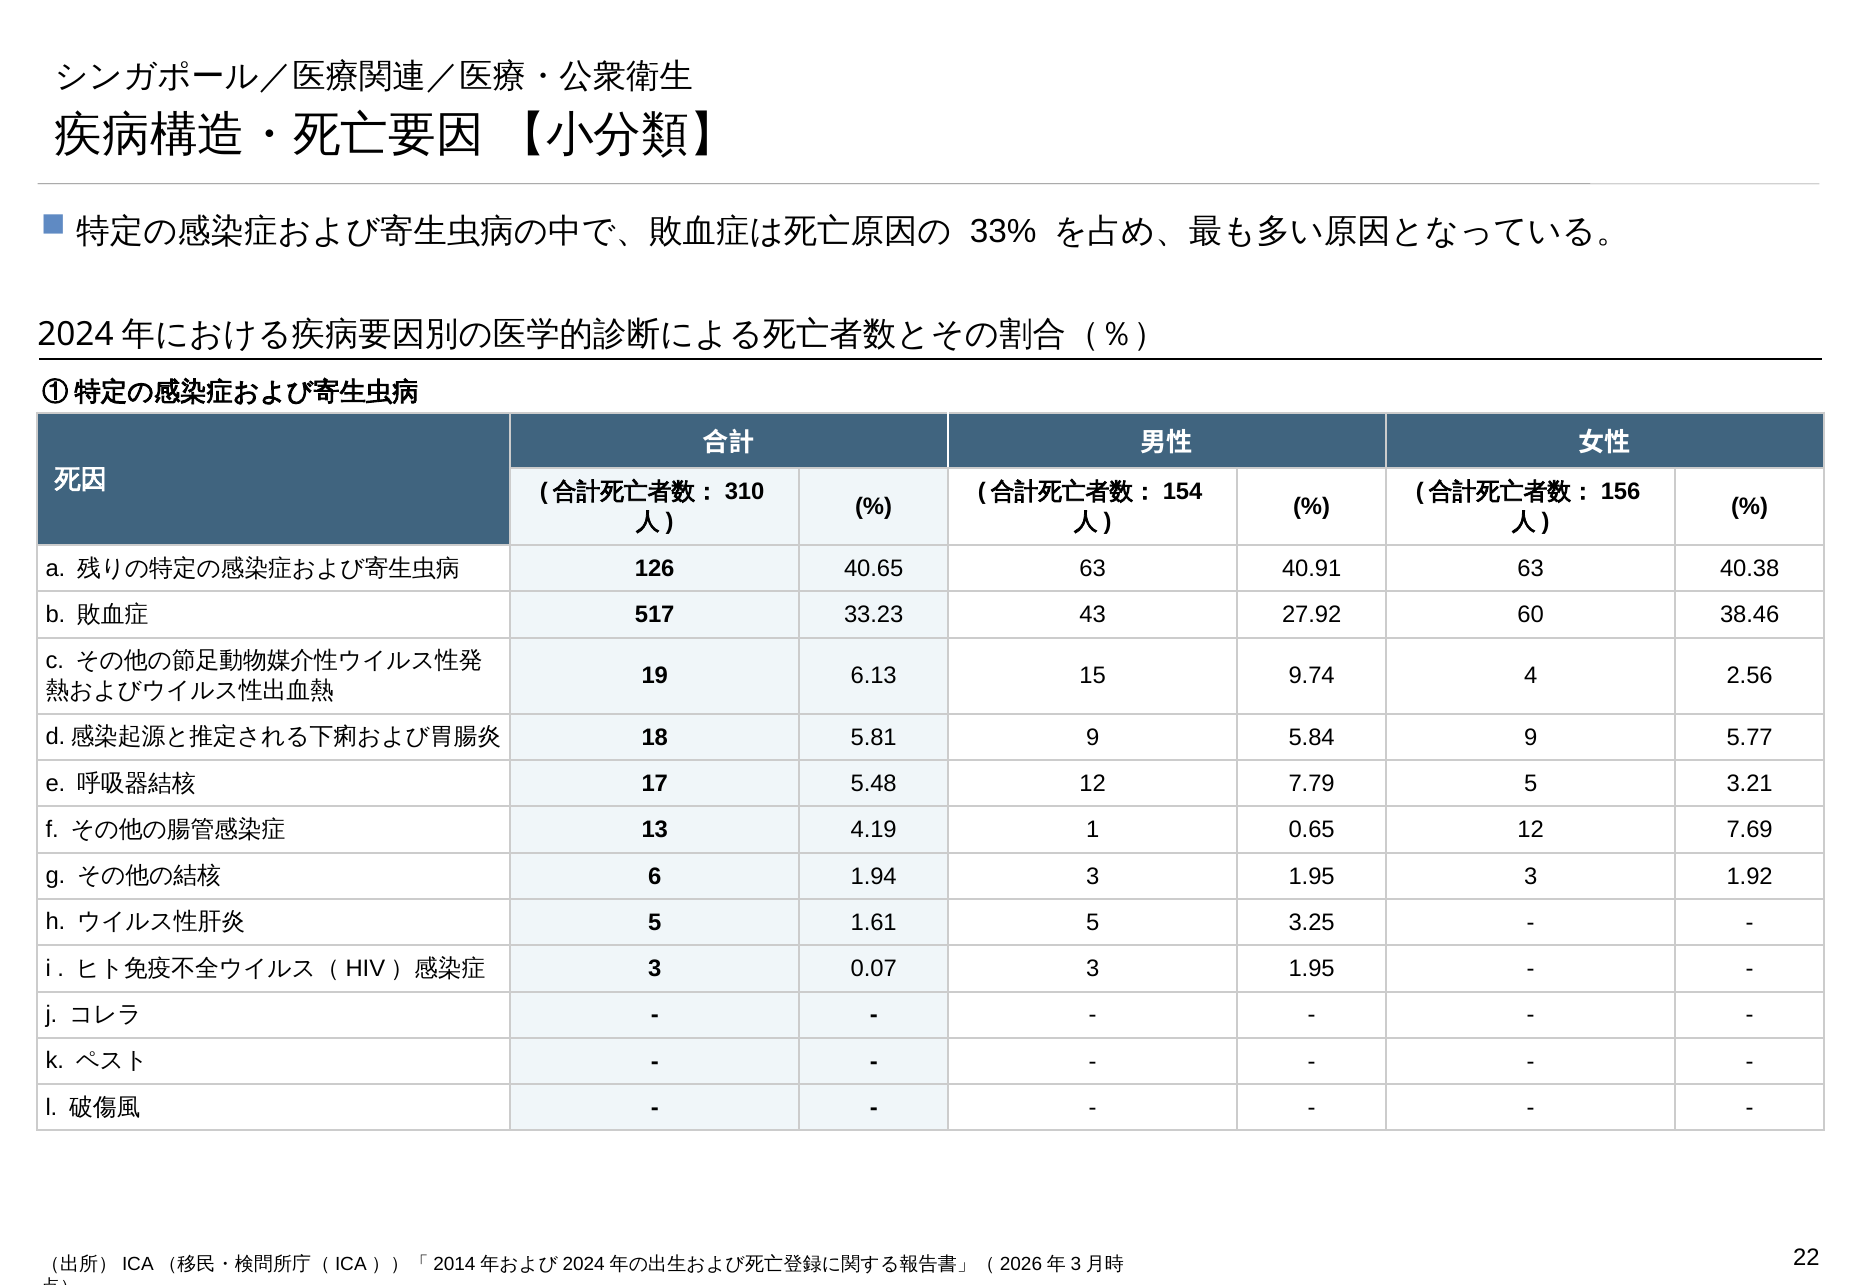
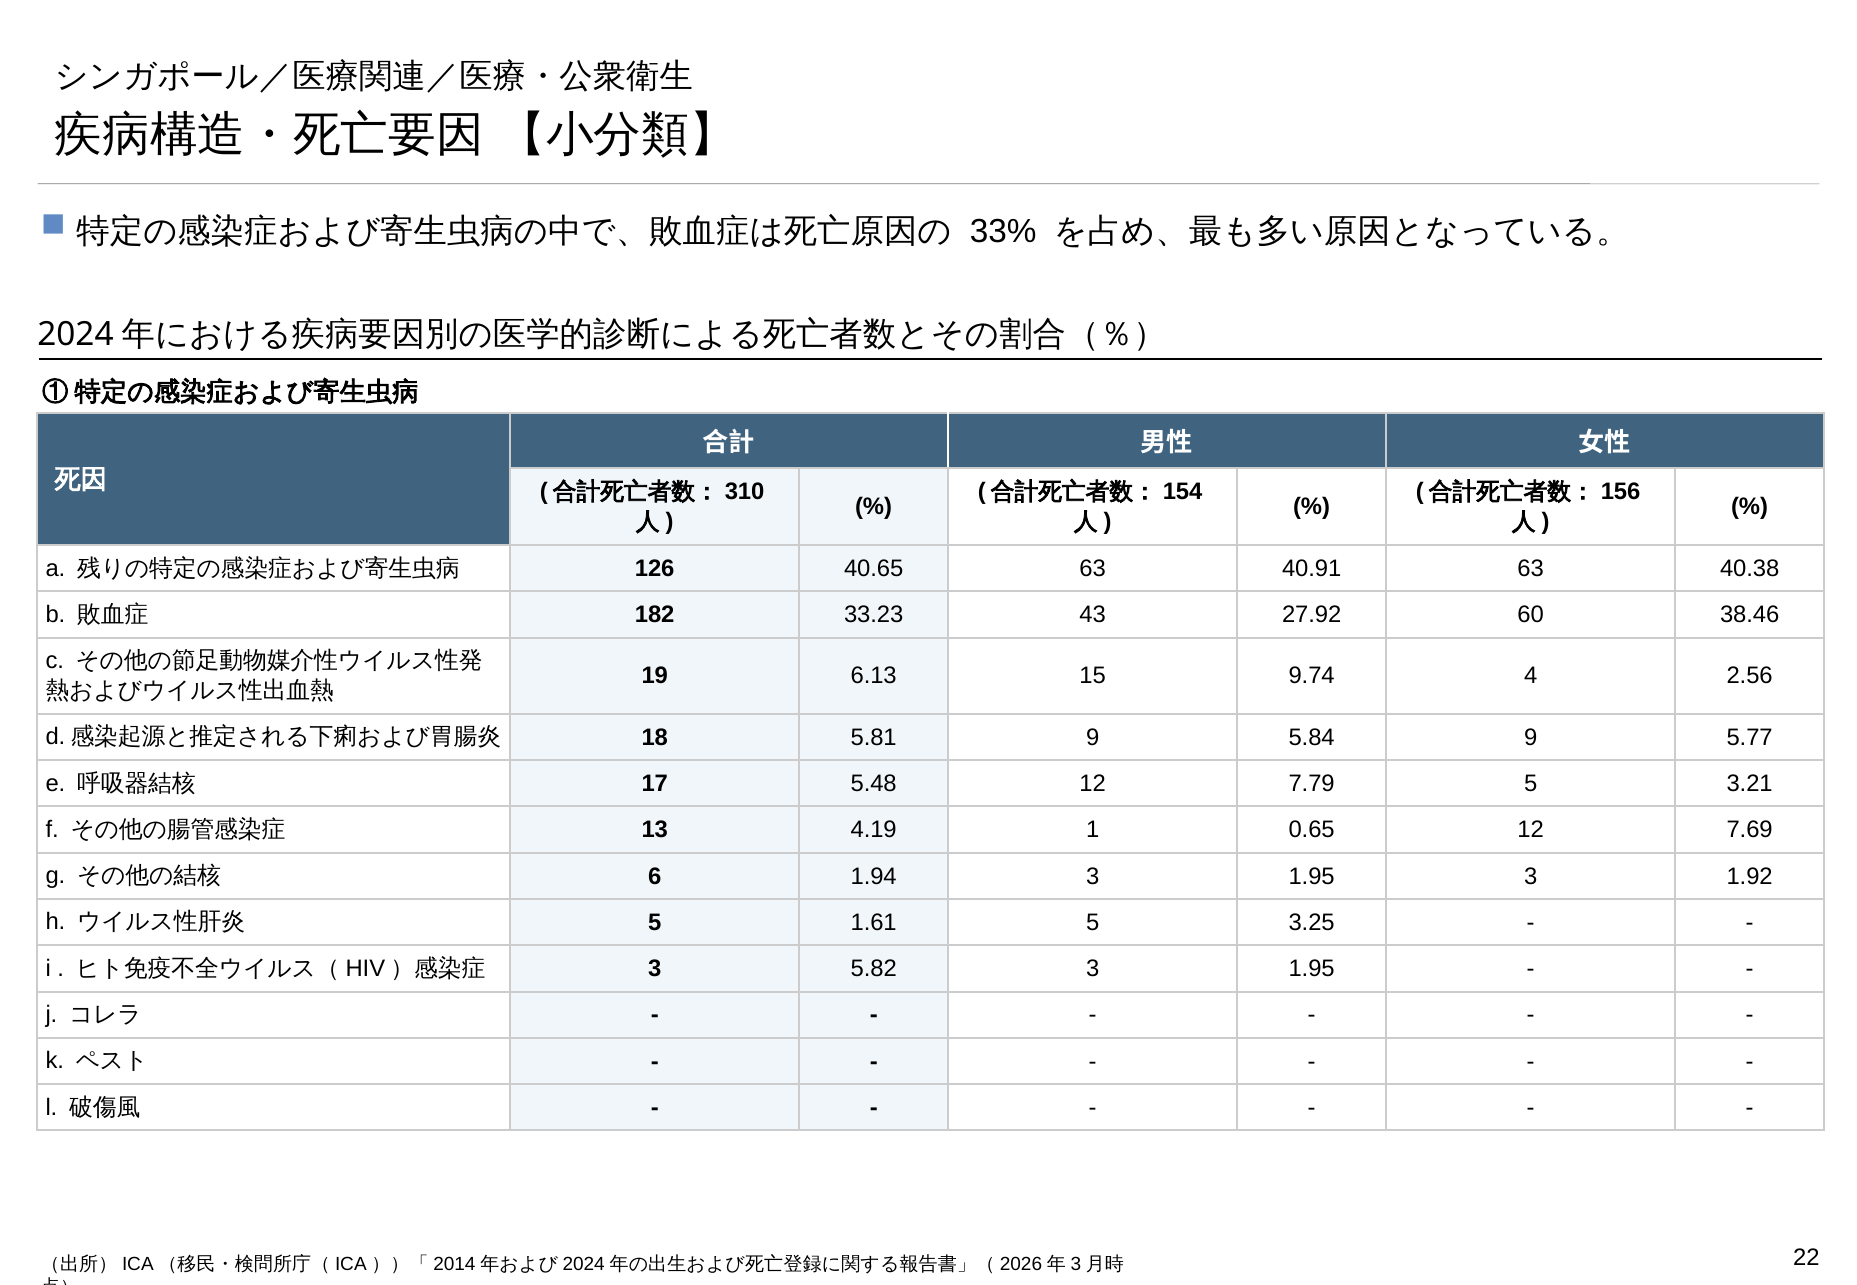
517: 517 -> 182
0.07: 0.07 -> 5.82
